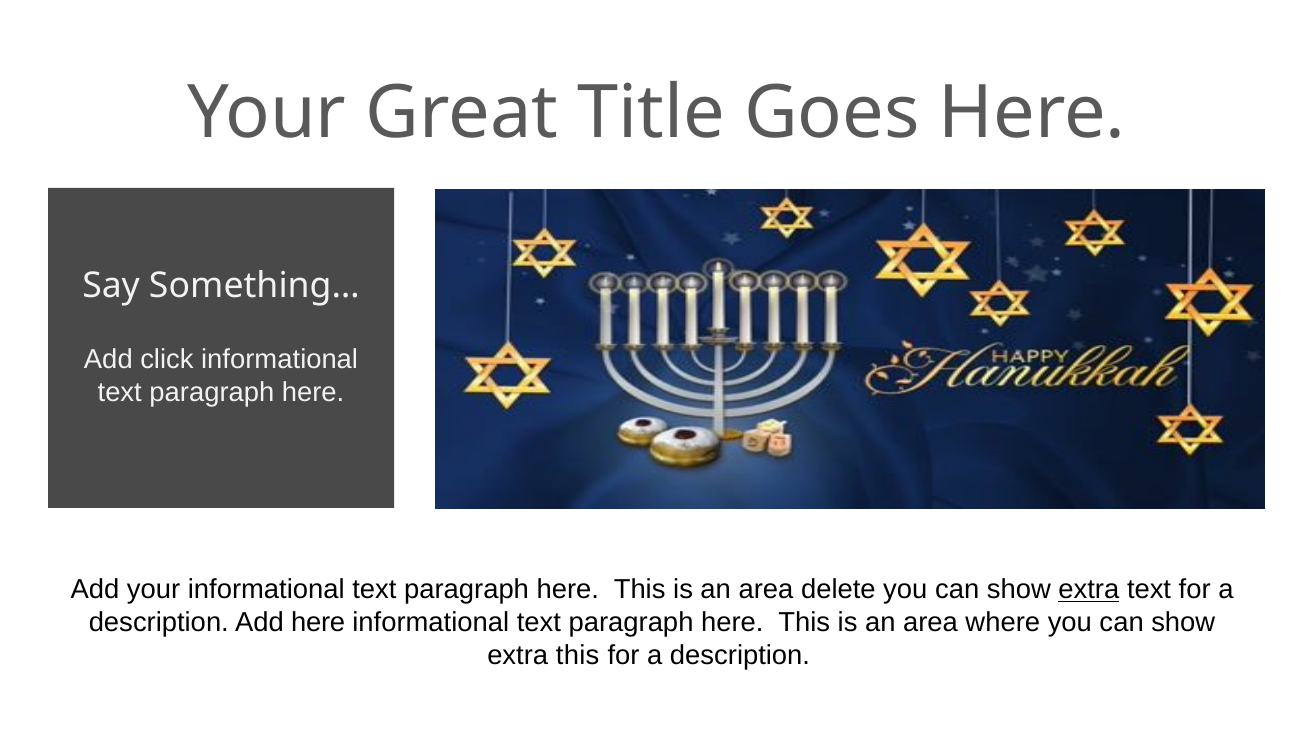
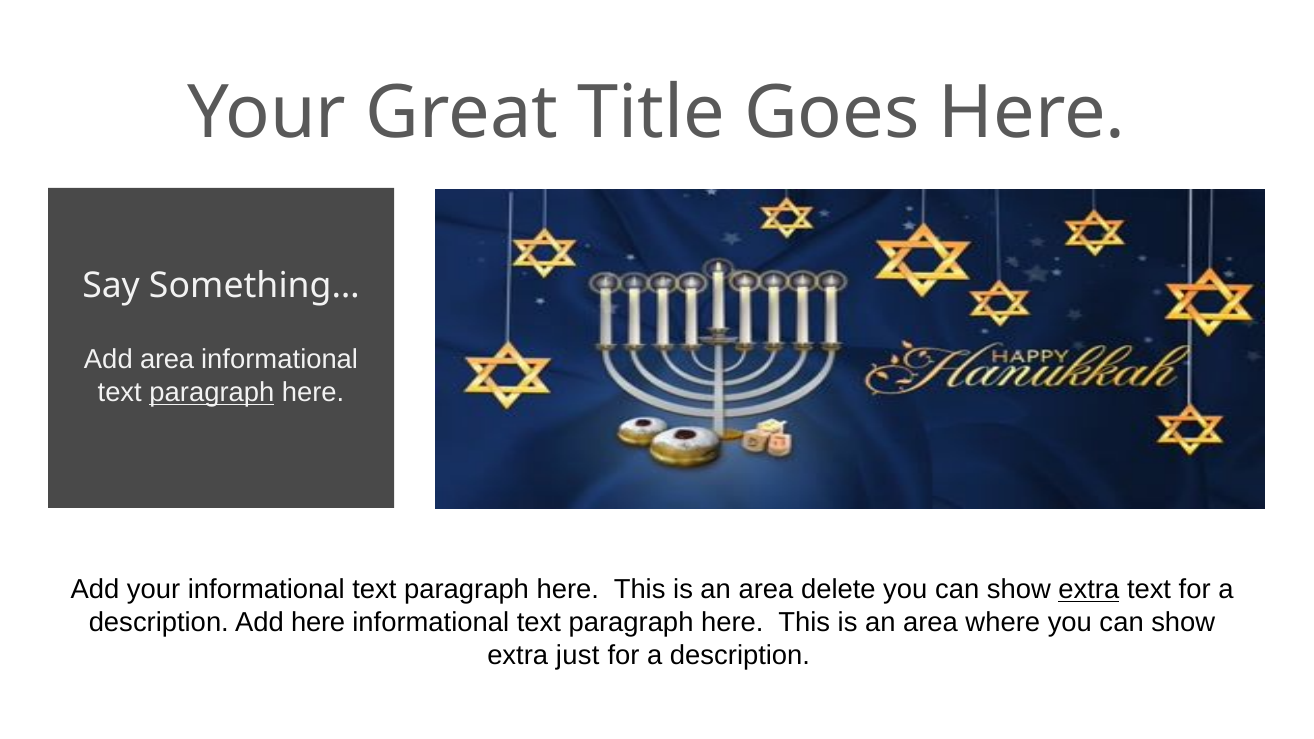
Add click: click -> area
paragraph at (212, 393) underline: none -> present
extra this: this -> just
